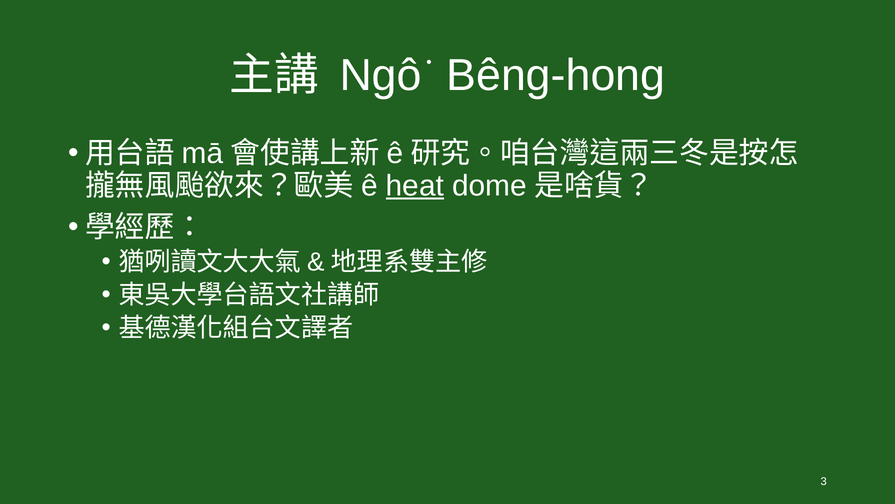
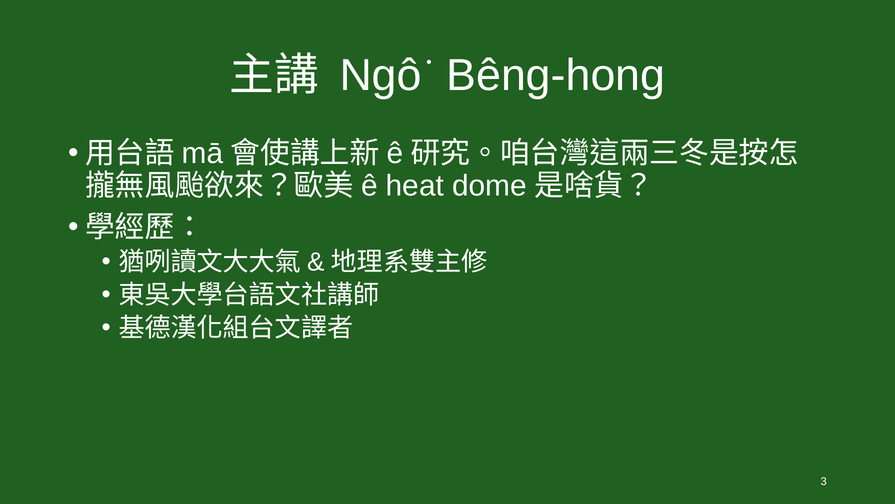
heat underline: present -> none
